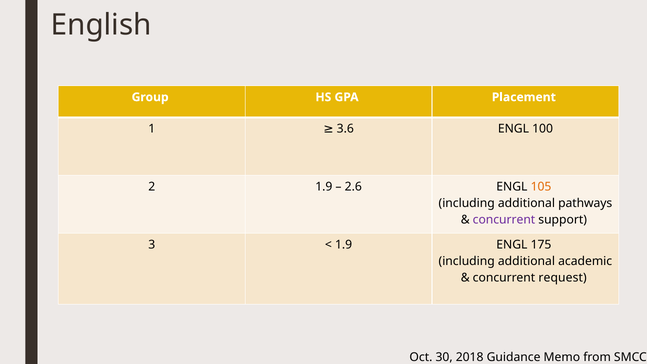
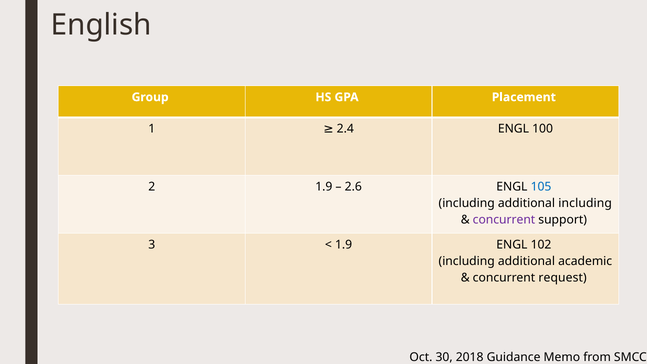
3.6: 3.6 -> 2.4
105 colour: orange -> blue
additional pathways: pathways -> including
175: 175 -> 102
